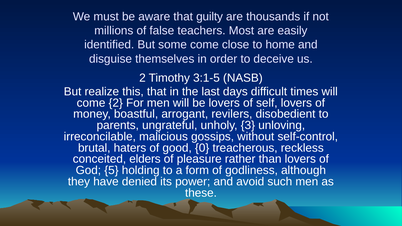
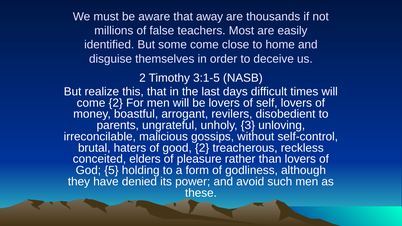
guilty: guilty -> away
good 0: 0 -> 2
